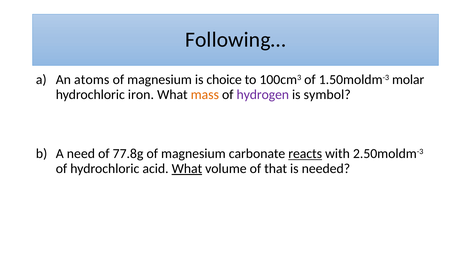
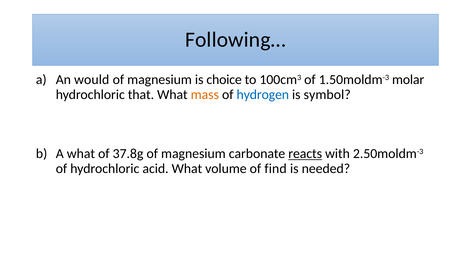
atoms: atoms -> would
iron: iron -> that
hydrogen colour: purple -> blue
A need: need -> what
77.8g: 77.8g -> 37.8g
What at (187, 169) underline: present -> none
that: that -> find
